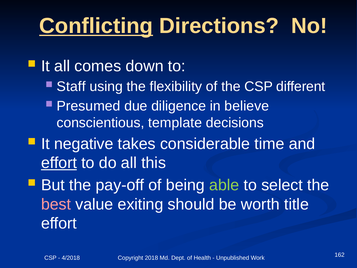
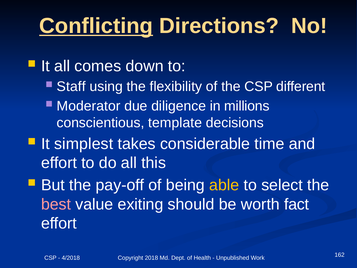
Presumed: Presumed -> Moderator
believe: believe -> millions
negative: negative -> simplest
effort at (59, 163) underline: present -> none
able colour: light green -> yellow
title: title -> fact
